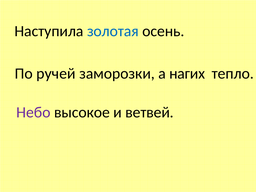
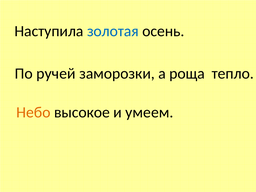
нагих: нагих -> роща
Небо colour: purple -> orange
ветвей: ветвей -> умеем
